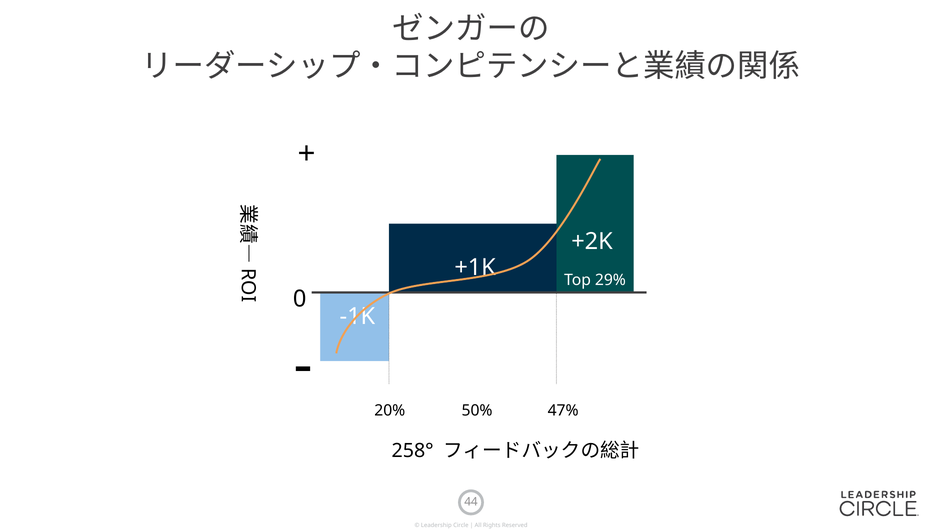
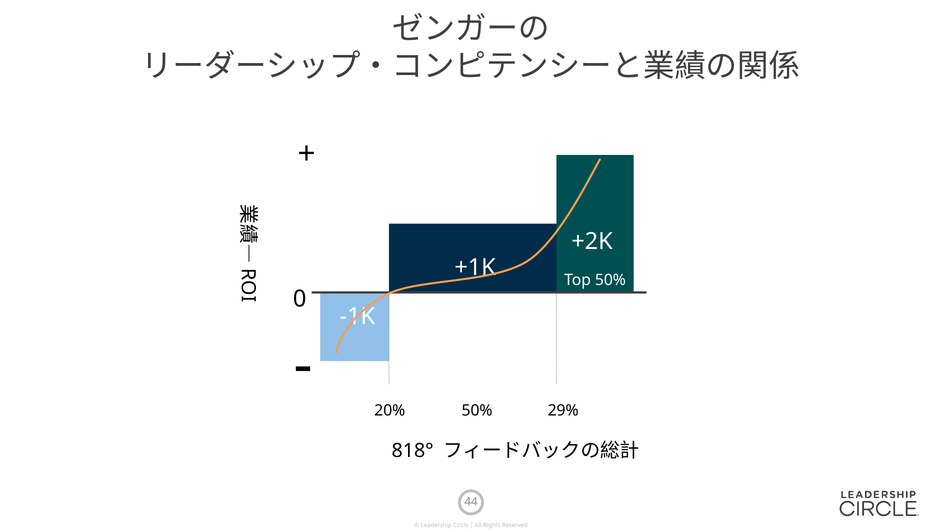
Top 29%: 29% -> 50%
47%: 47% -> 29%
258°: 258° -> 818°
